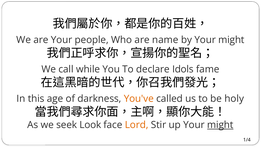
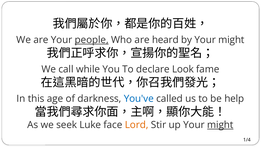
people underline: none -> present
name: name -> heard
Idols: Idols -> Look
You've colour: orange -> blue
holy: holy -> help
Look: Look -> Luke
